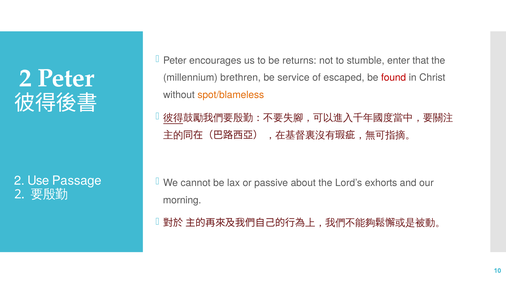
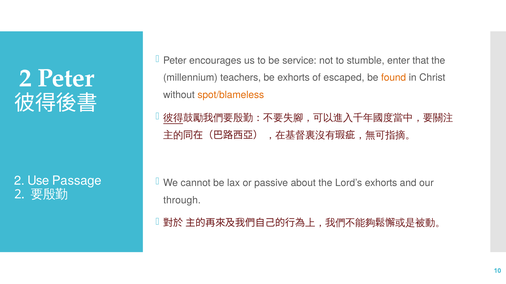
returns: returns -> service
brethren: brethren -> teachers
be service: service -> exhorts
found colour: red -> orange
morning: morning -> through
